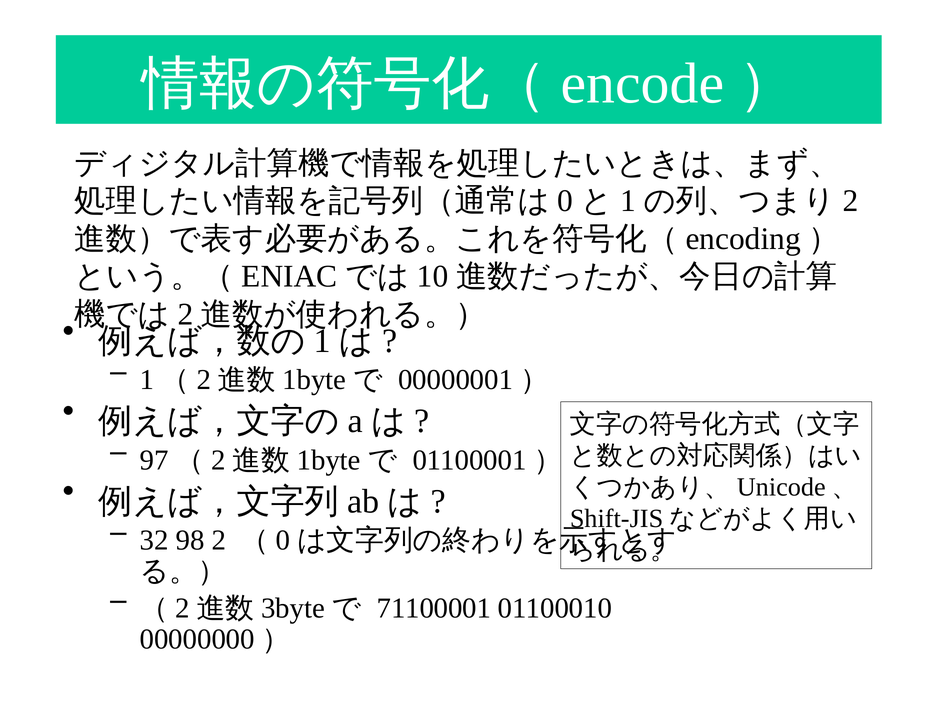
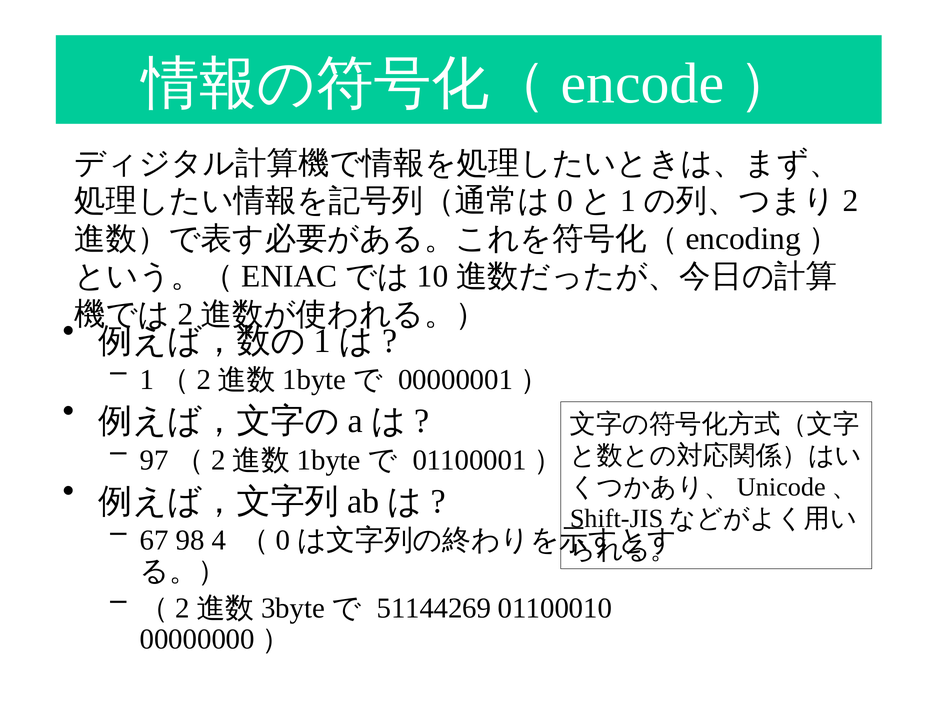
32: 32 -> 67
2: 2 -> 4
71100001: 71100001 -> 51144269
